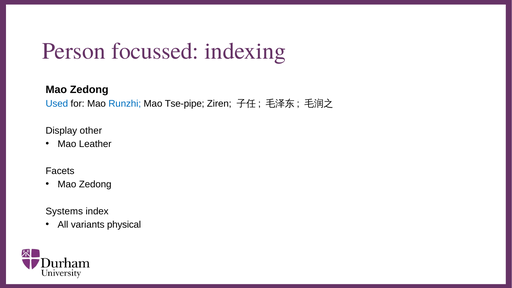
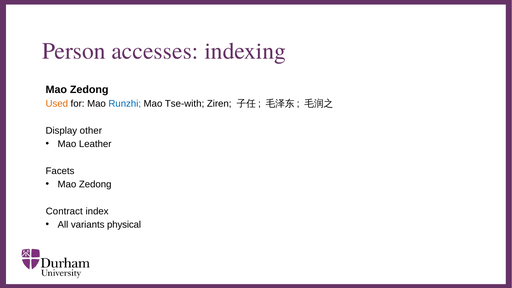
focussed: focussed -> accesses
Used colour: blue -> orange
Tse-pipe: Tse-pipe -> Tse-with
Systems: Systems -> Contract
